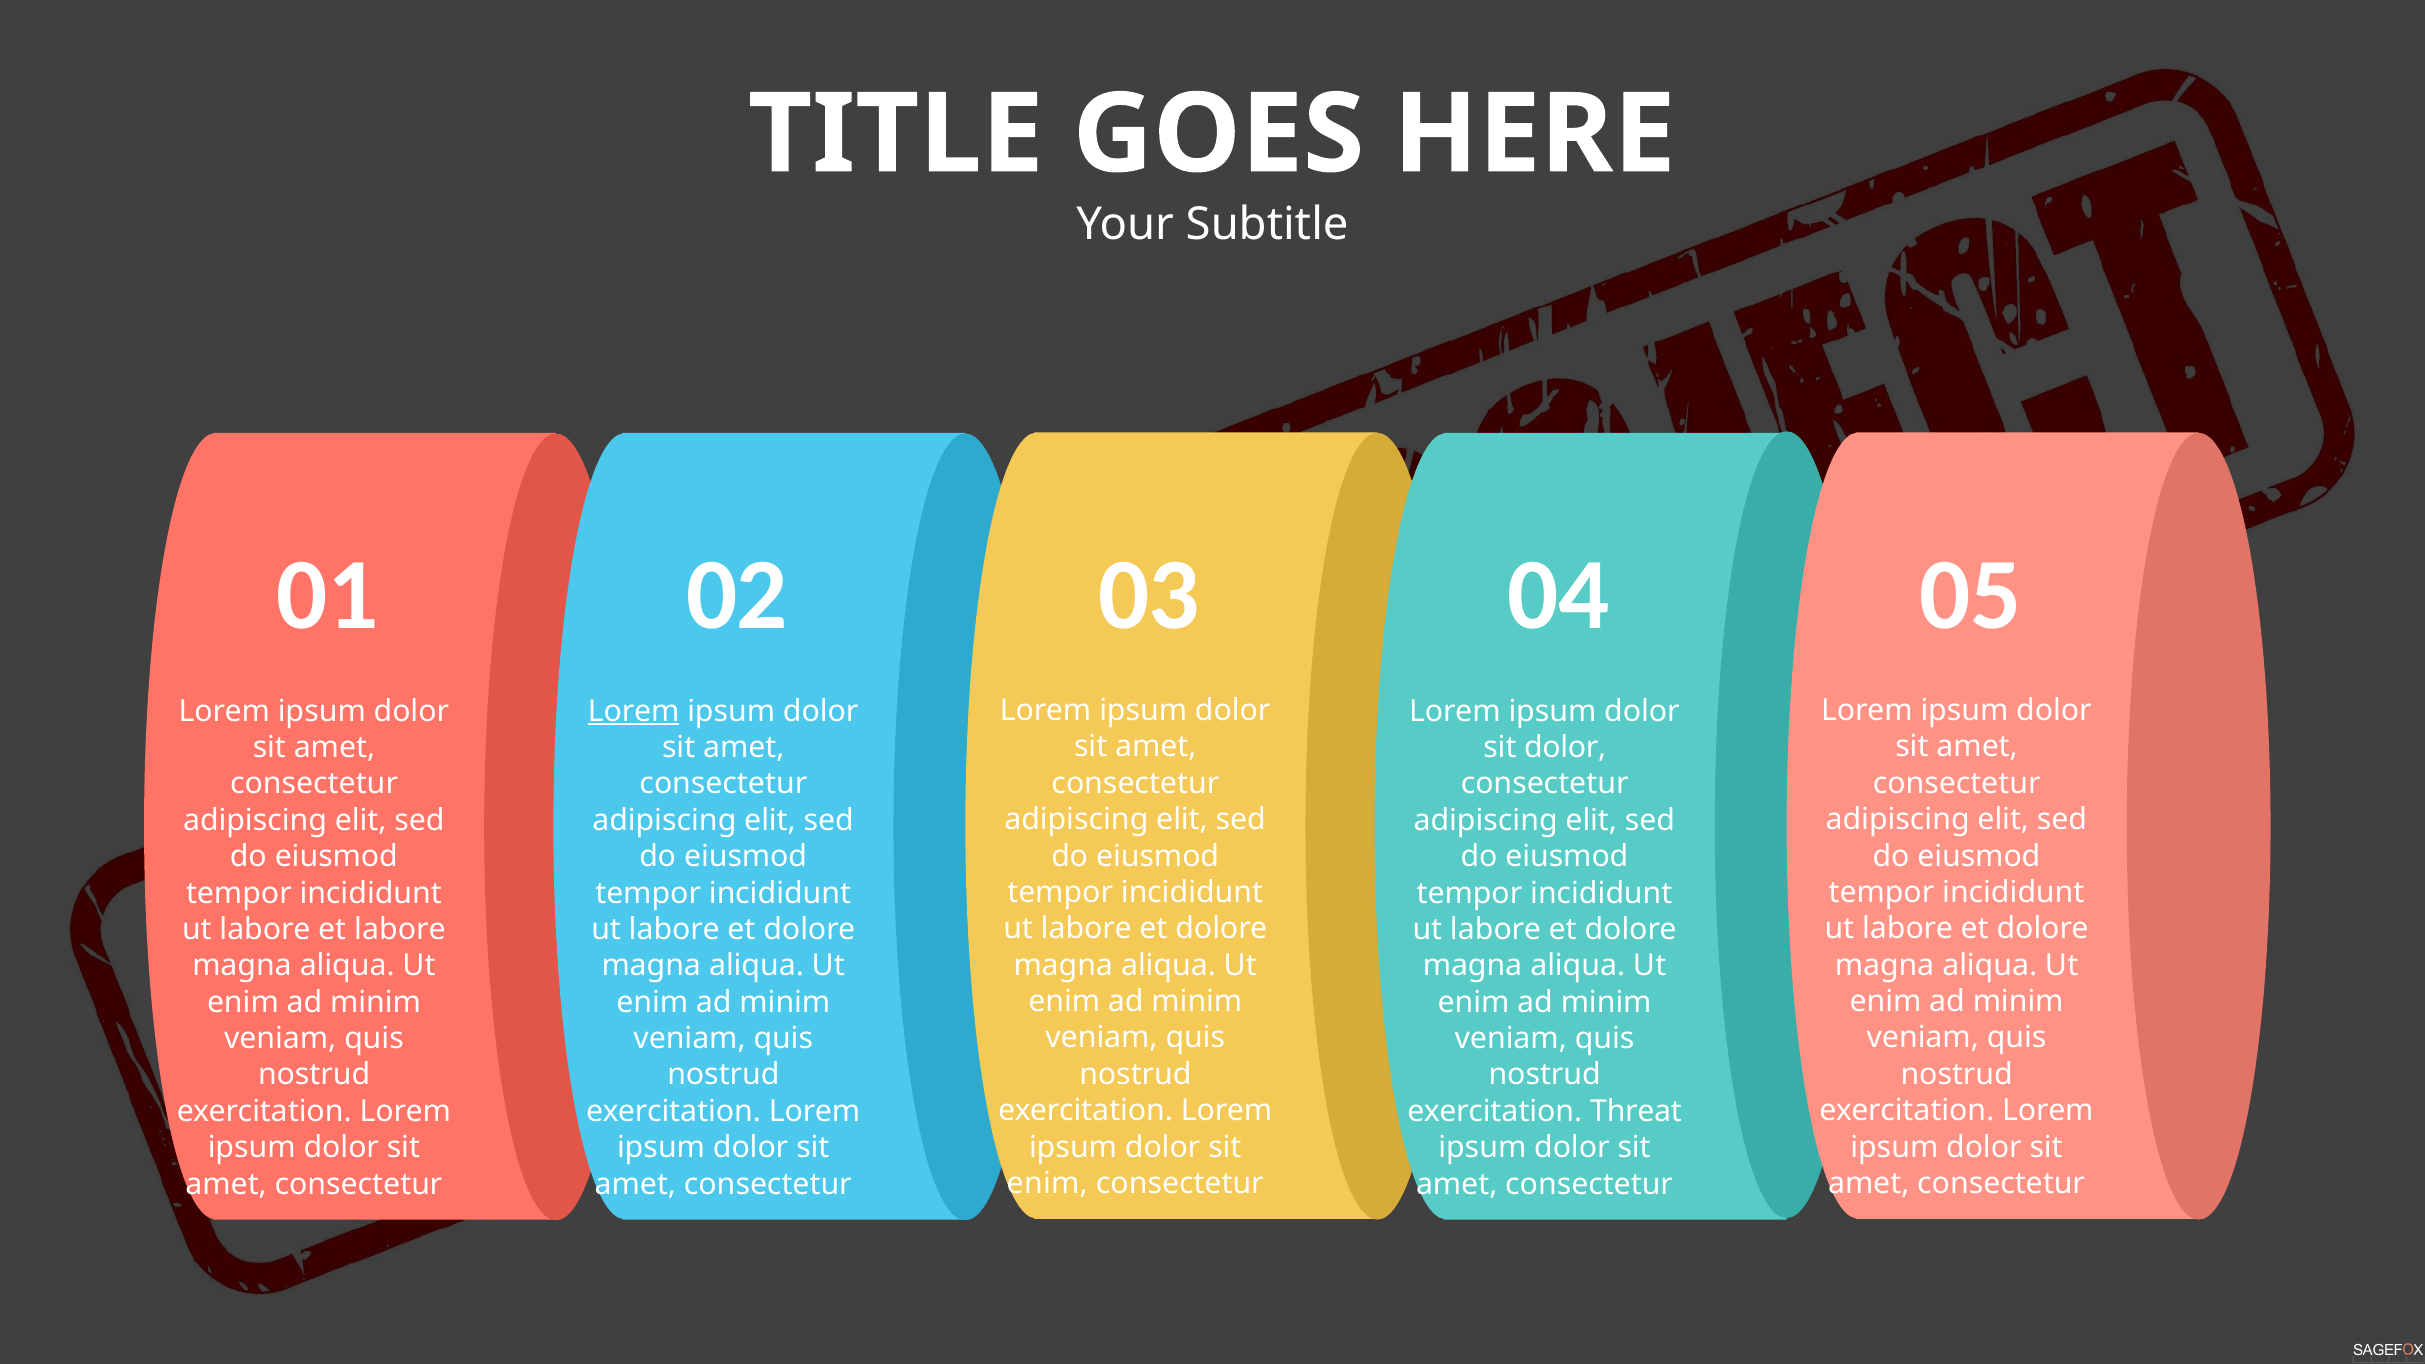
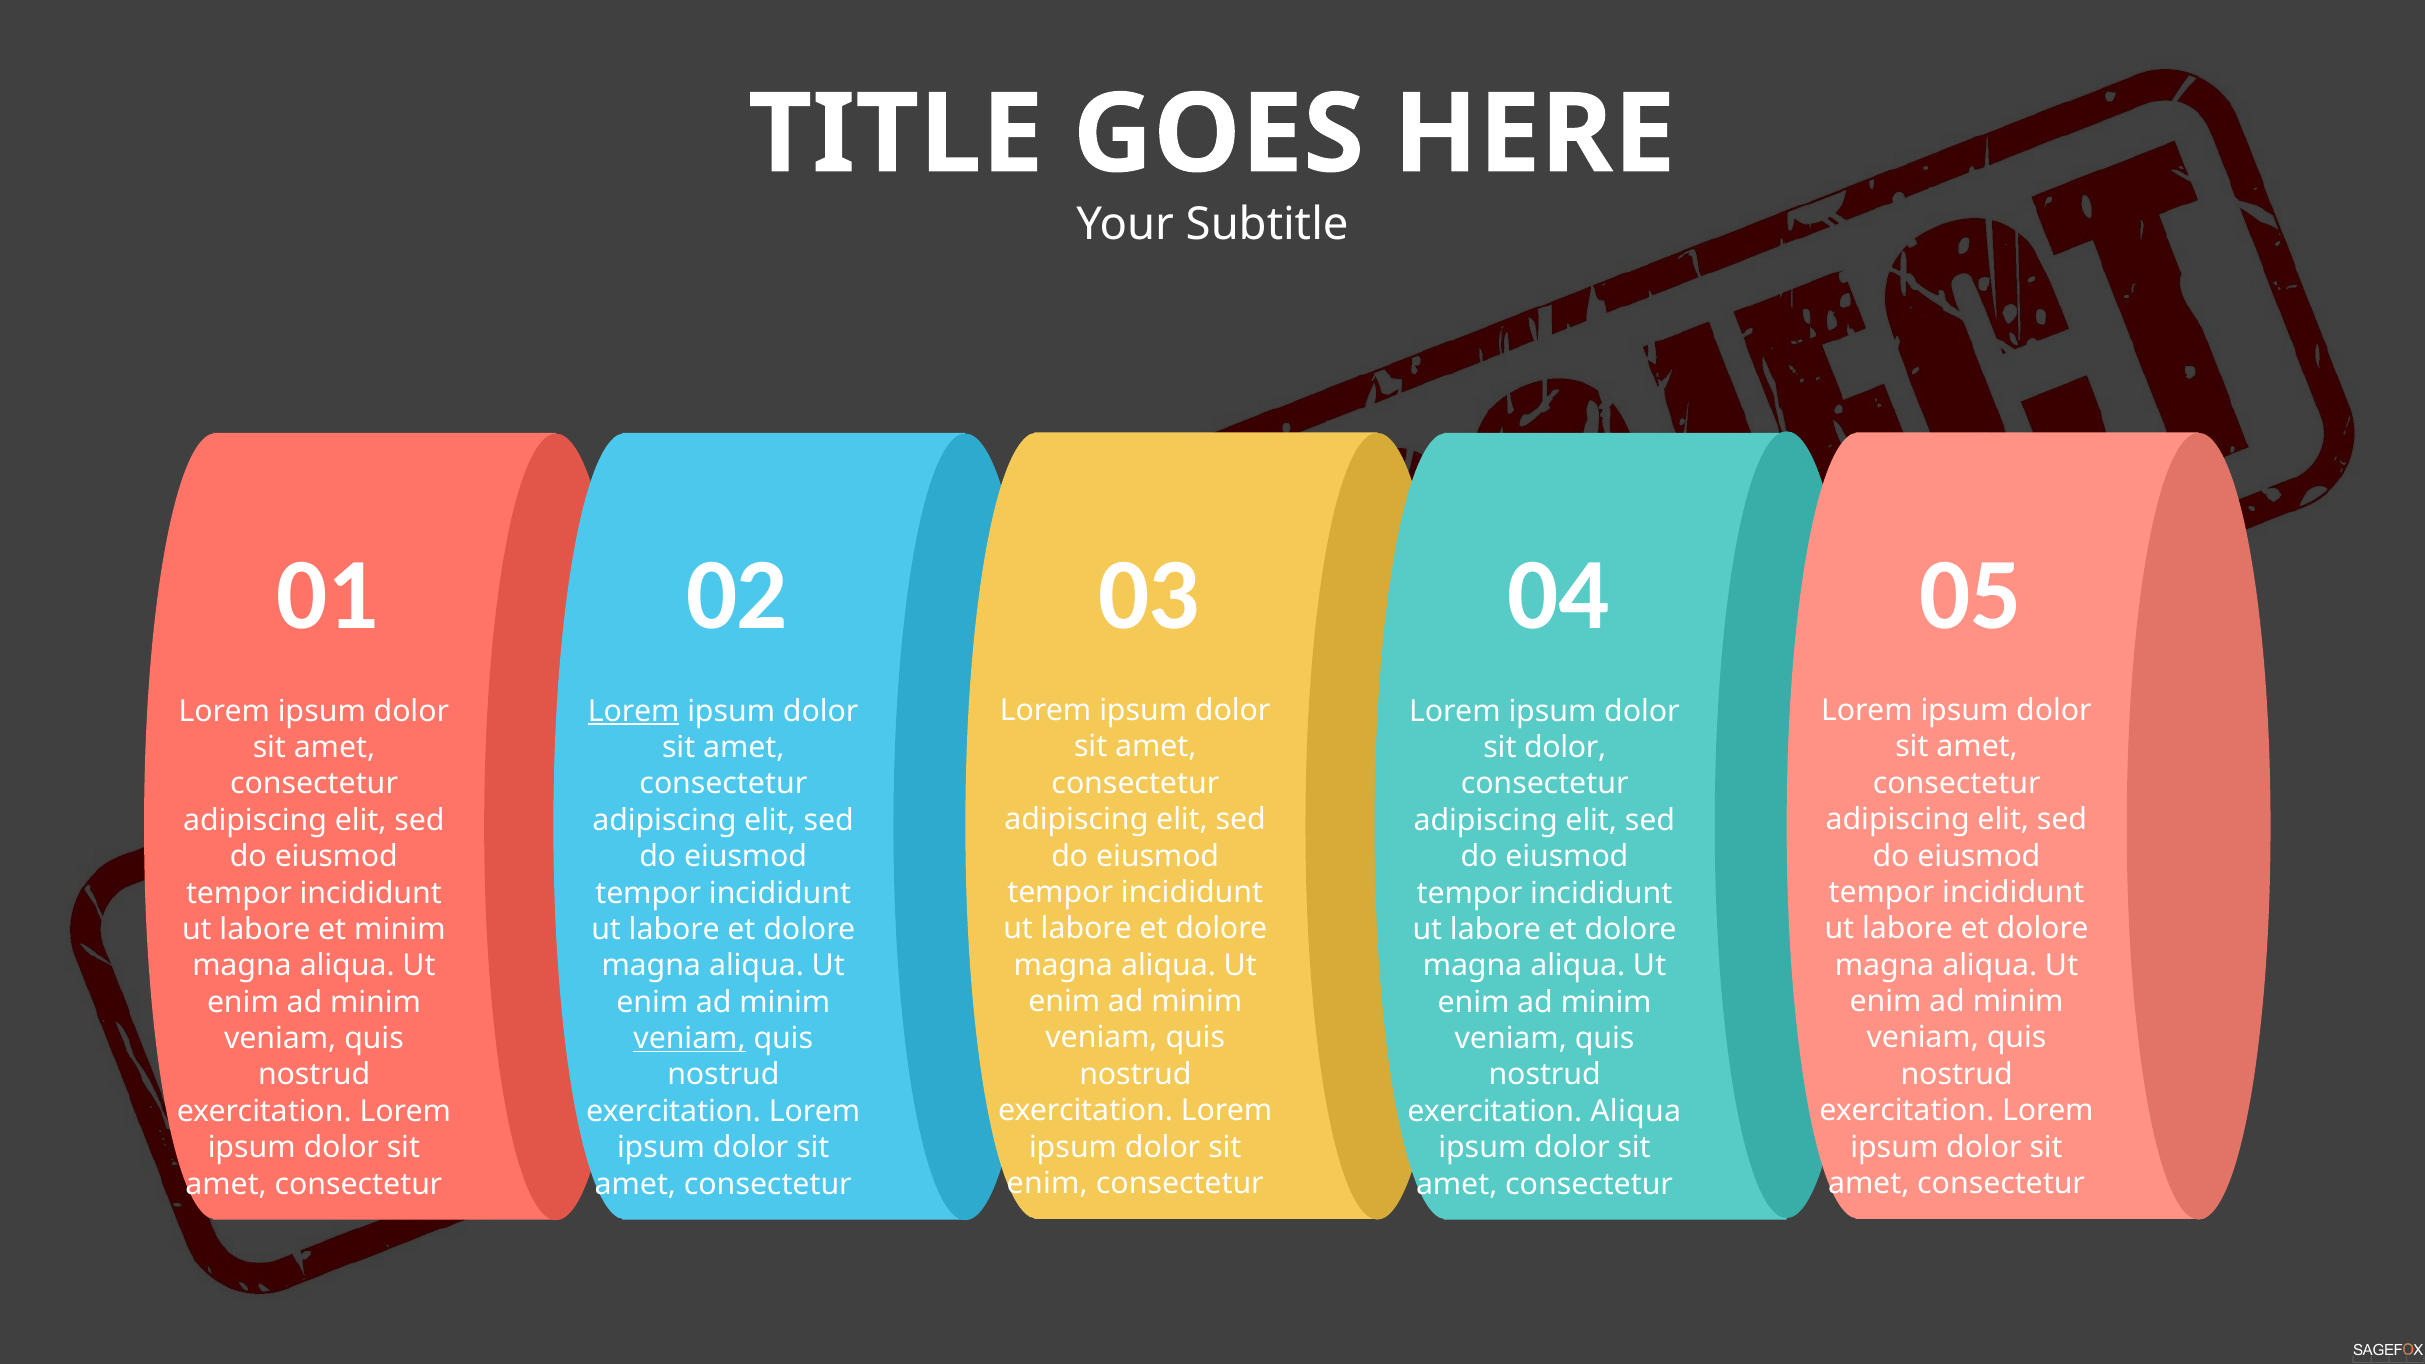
et labore: labore -> minim
veniam at (690, 1039) underline: none -> present
exercitation Threat: Threat -> Aliqua
